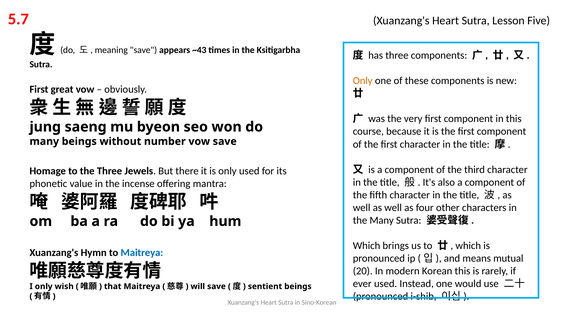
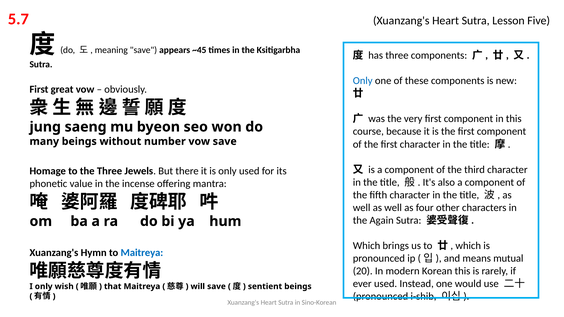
~43: ~43 -> ~45
Only at (363, 81) colour: orange -> blue
the Many: Many -> Again
